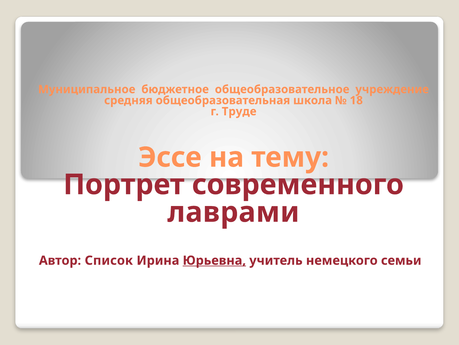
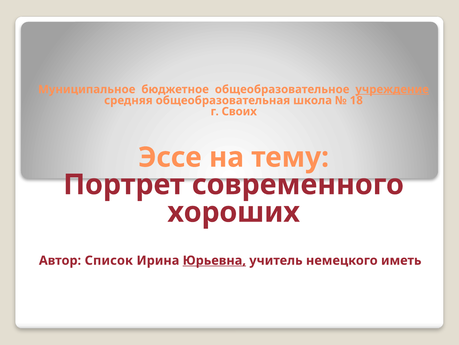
учреждение underline: none -> present
Труде: Труде -> Своих
лаврами: лаврами -> хороших
семьи: семьи -> иметь
